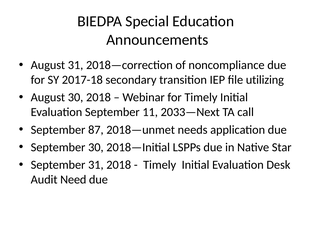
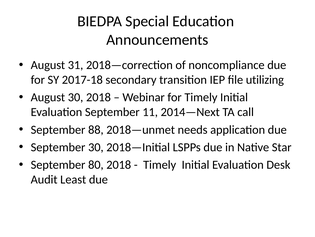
2033—Next: 2033—Next -> 2014—Next
87: 87 -> 88
September 31: 31 -> 80
Need: Need -> Least
